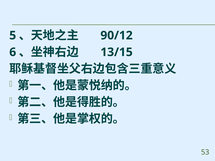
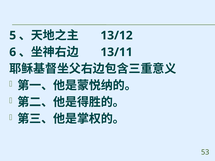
90/12: 90/12 -> 13/12
13/15: 13/15 -> 13/11
